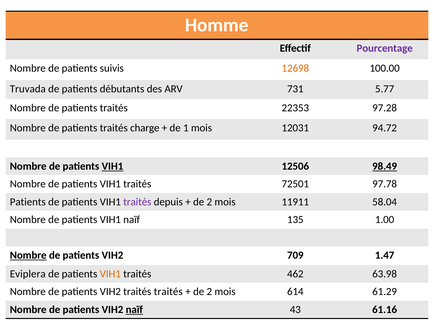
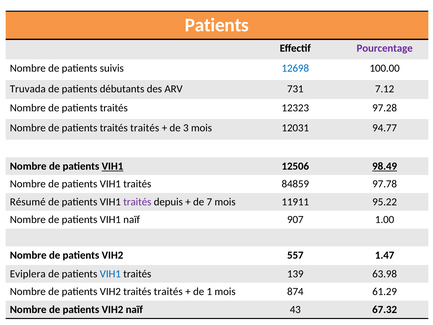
Homme at (217, 25): Homme -> Patients
12698 colour: orange -> blue
5.77: 5.77 -> 7.12
22353: 22353 -> 12323
patients traités charge: charge -> traités
1: 1 -> 3
94.72: 94.72 -> 94.77
72501: 72501 -> 84859
Patients at (28, 202): Patients -> Résumé
2 at (209, 202): 2 -> 7
58.04: 58.04 -> 95.22
135: 135 -> 907
Nombre at (28, 255) underline: present -> none
709: 709 -> 557
VIH1 at (110, 274) colour: orange -> blue
462: 462 -> 139
2 at (209, 292): 2 -> 1
614: 614 -> 874
naïf at (134, 309) underline: present -> none
61.16: 61.16 -> 67.32
